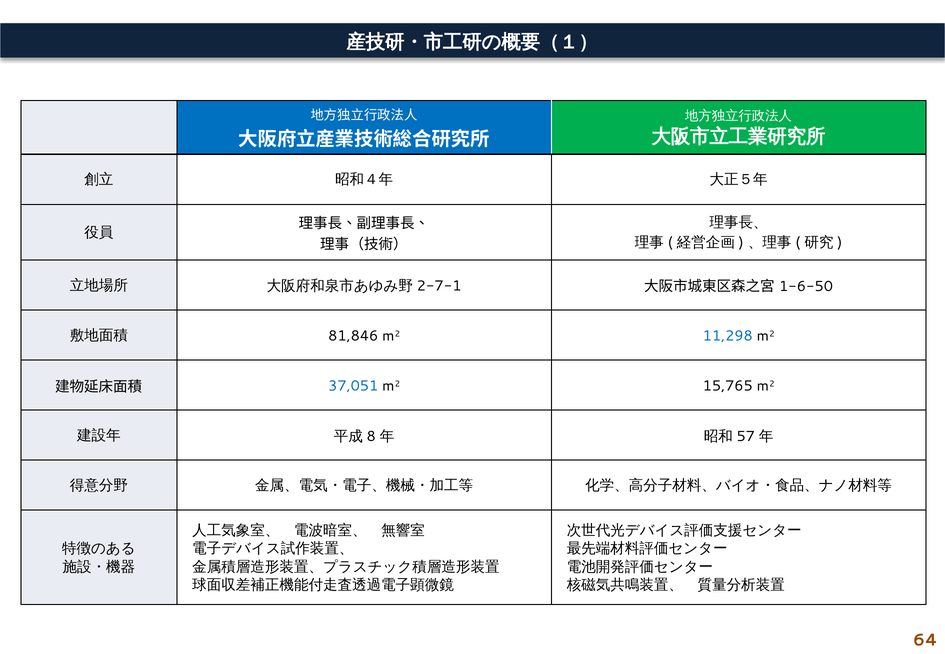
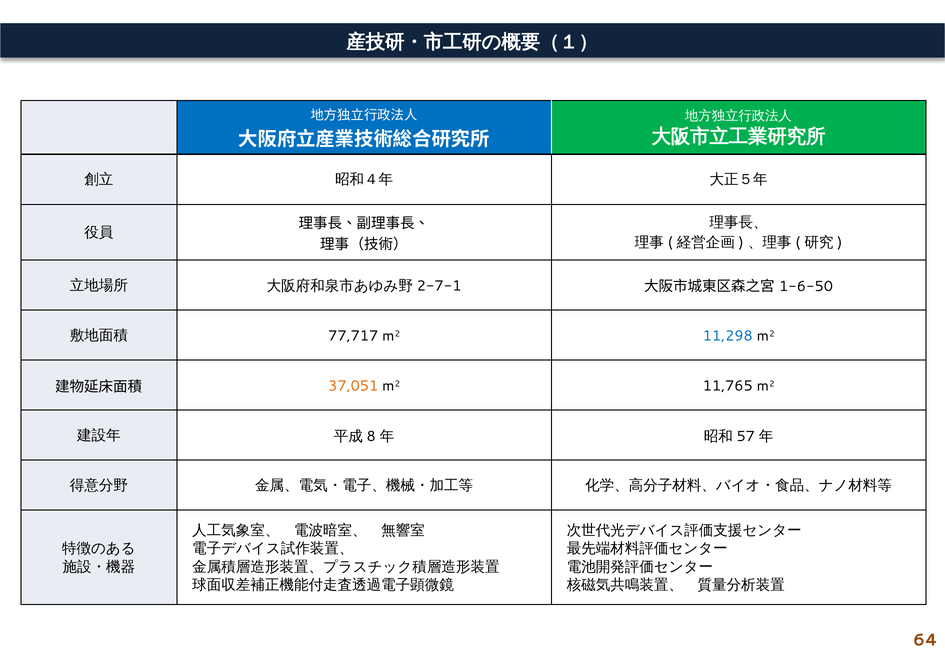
81,846: 81,846 -> 77,717
37,051 colour: blue -> orange
15,765: 15,765 -> 11,765
